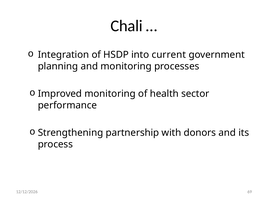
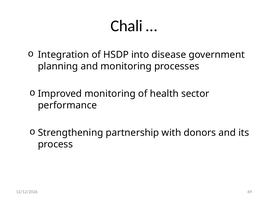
current: current -> disease
